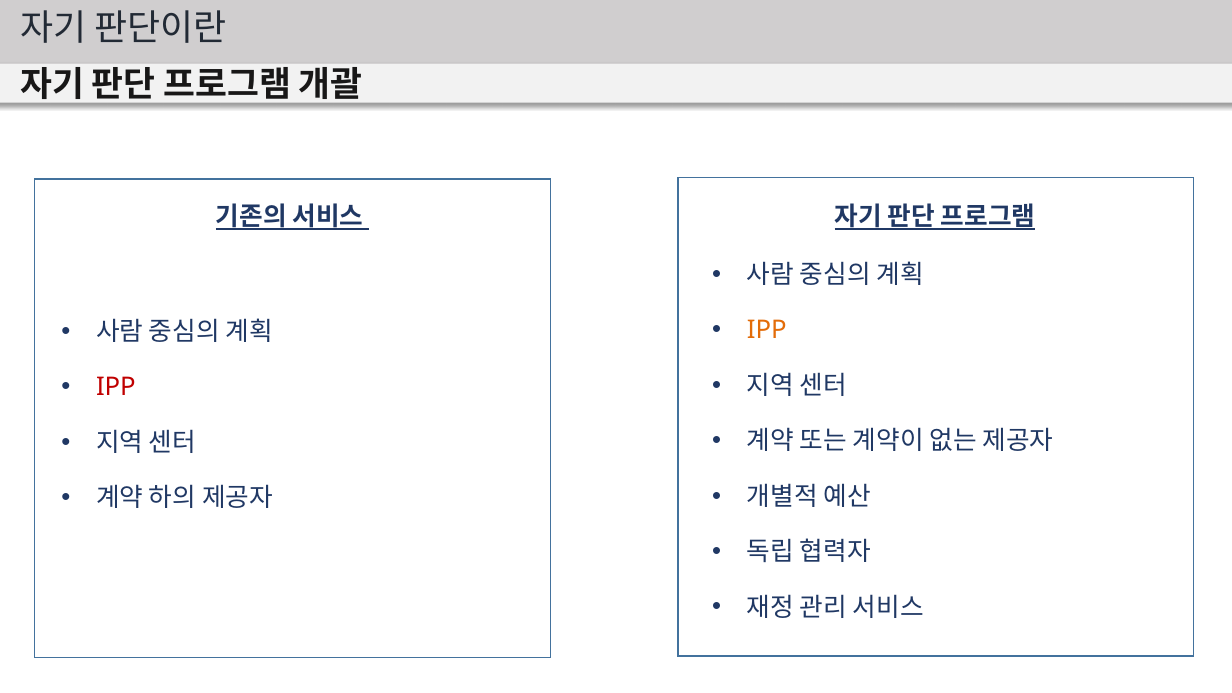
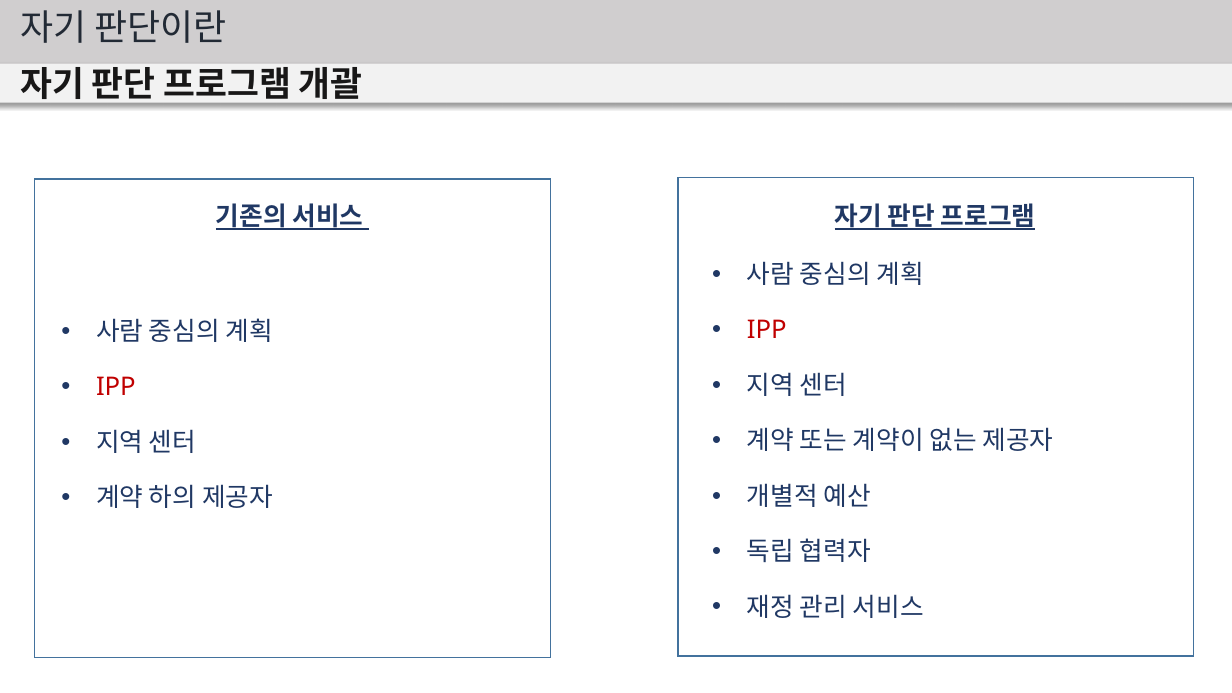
IPP at (767, 330) colour: orange -> red
